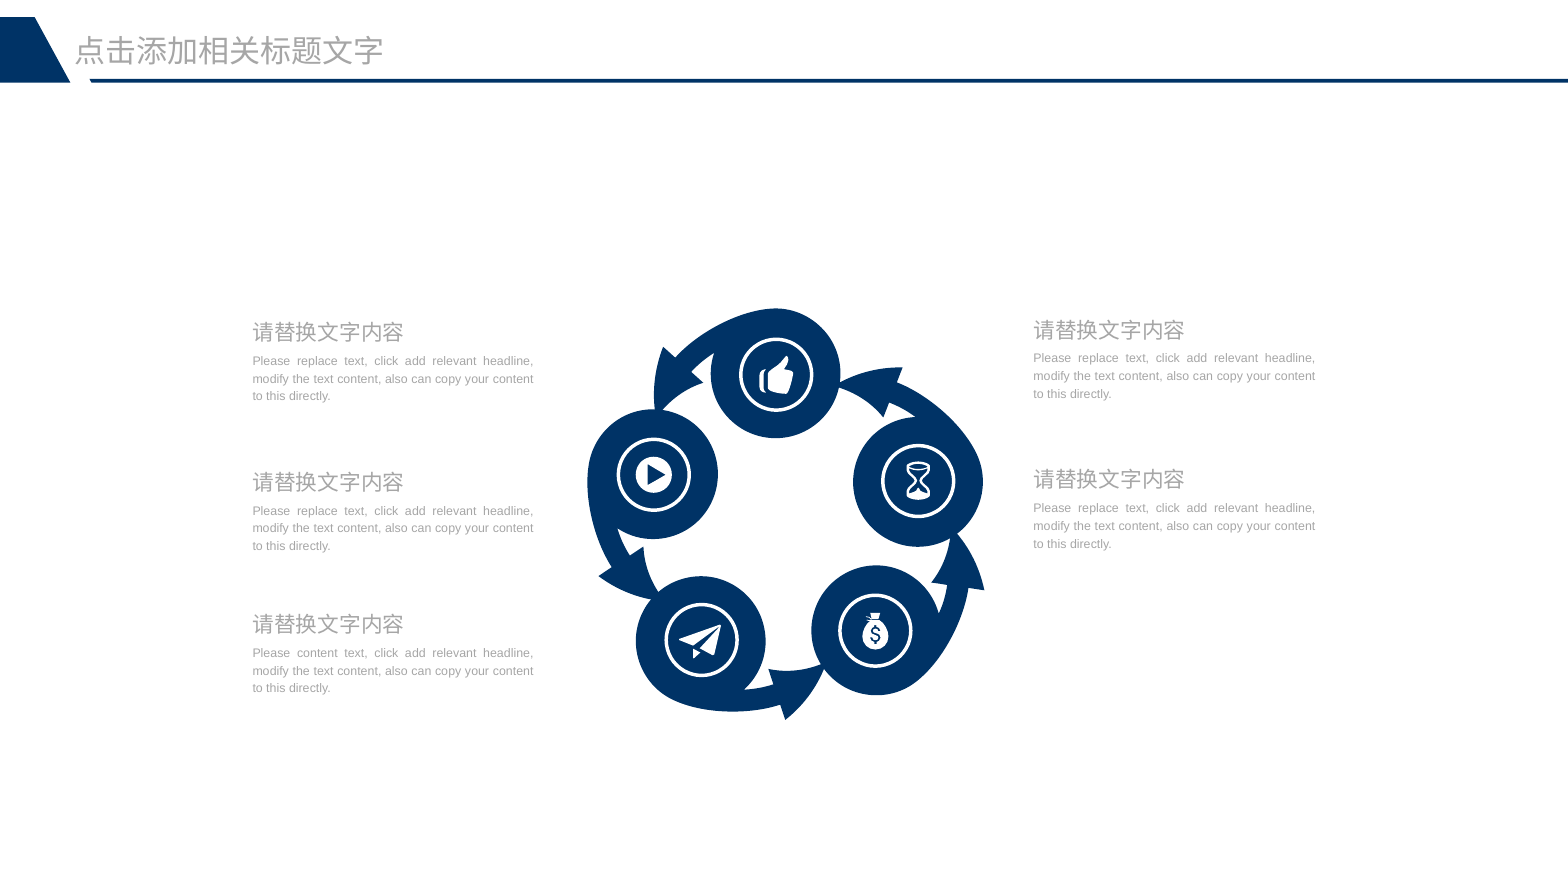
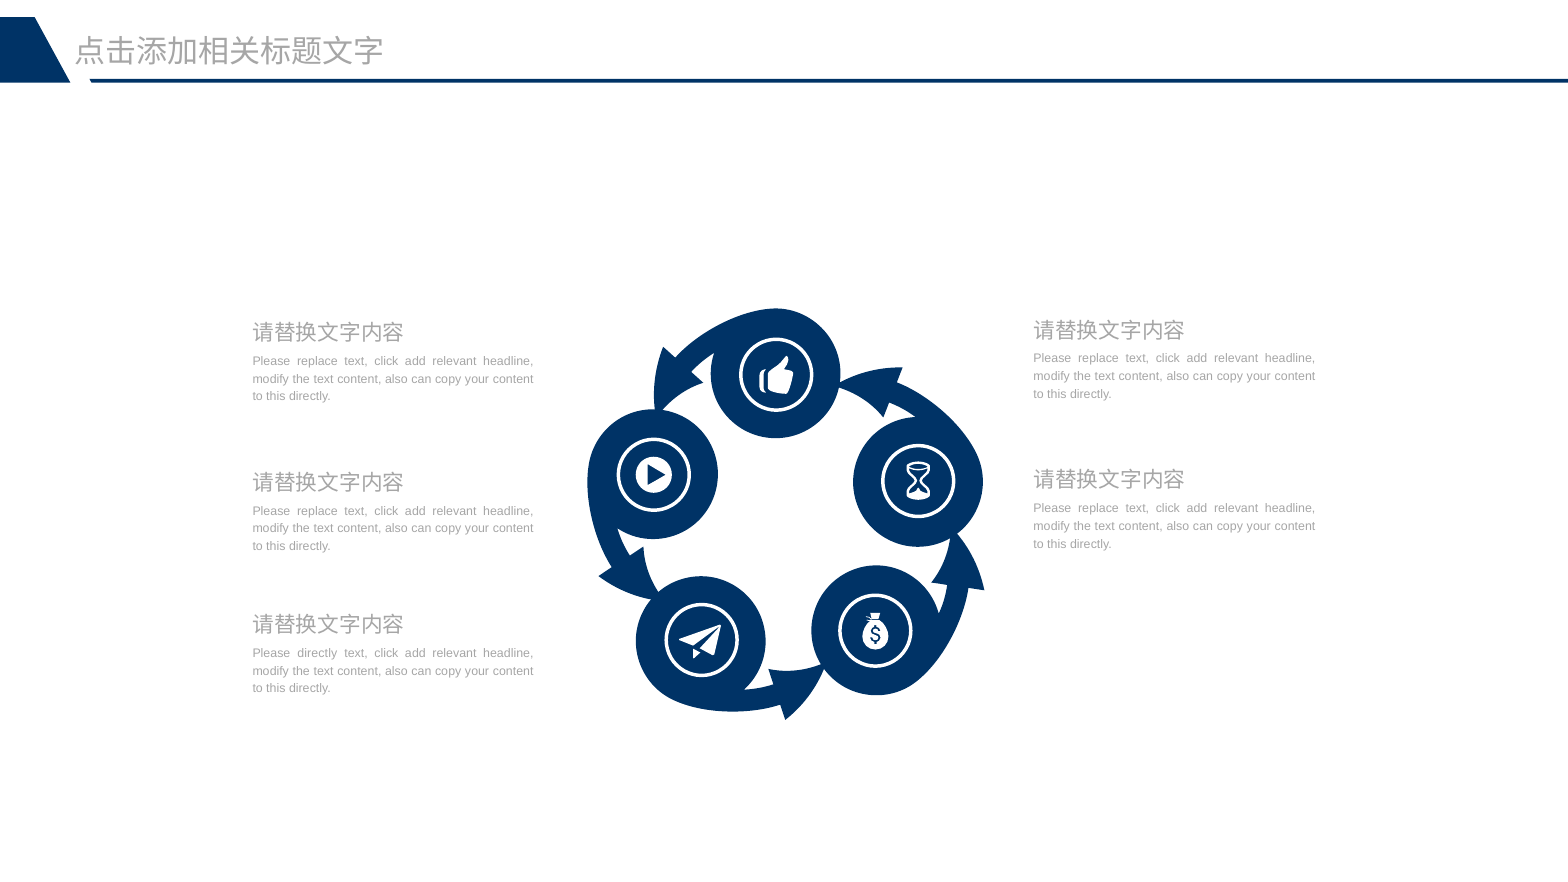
Please content: content -> directly
